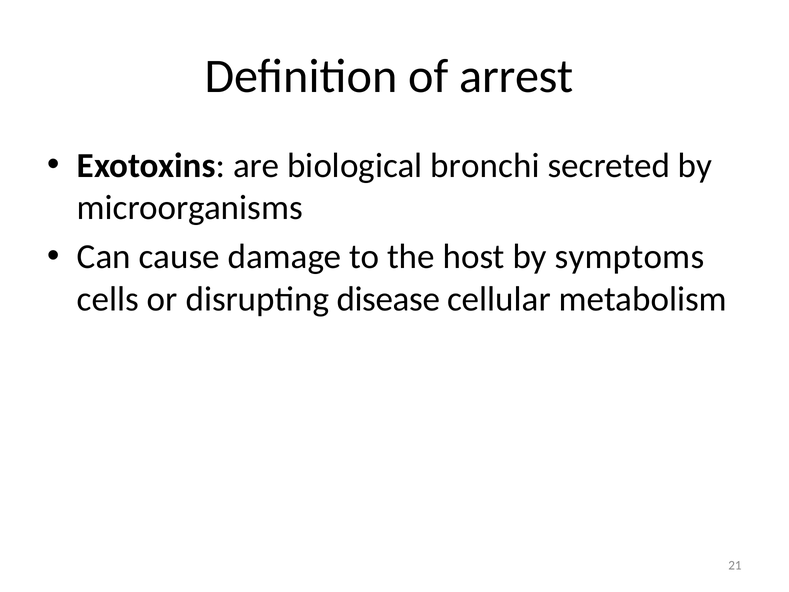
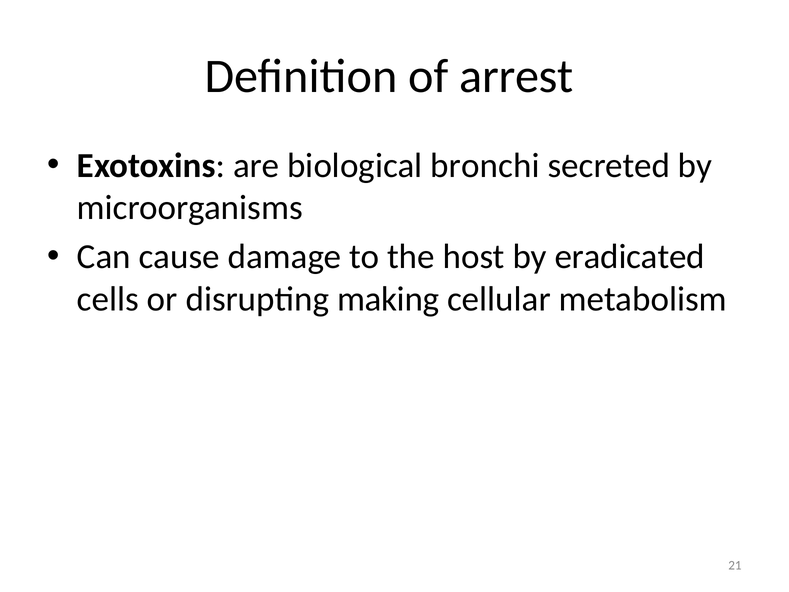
symptoms: symptoms -> eradicated
disease: disease -> making
